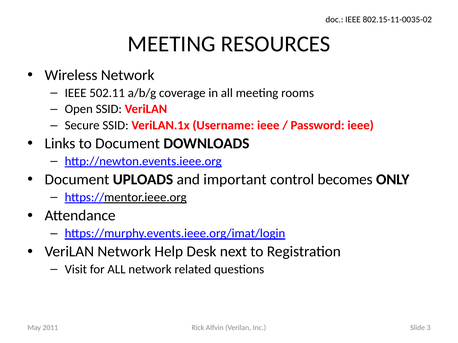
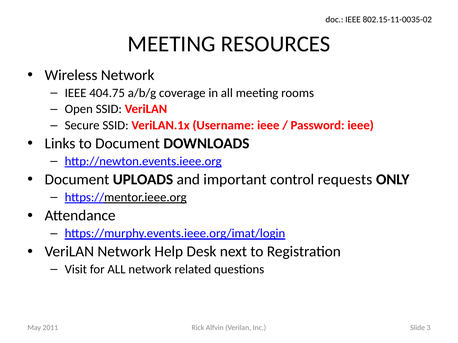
502.11: 502.11 -> 404.75
becomes: becomes -> requests
